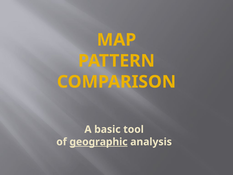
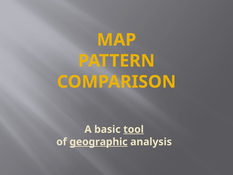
tool underline: none -> present
